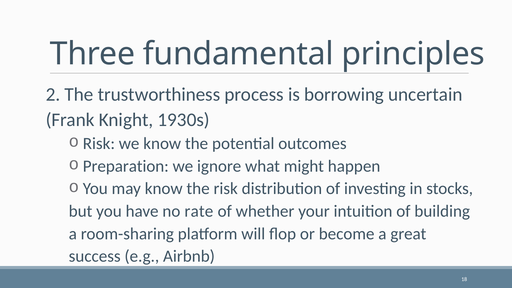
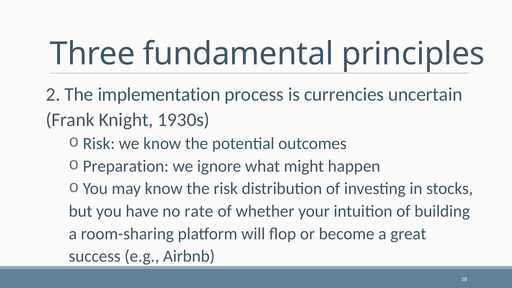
trustworthiness: trustworthiness -> implementation
borrowing: borrowing -> currencies
